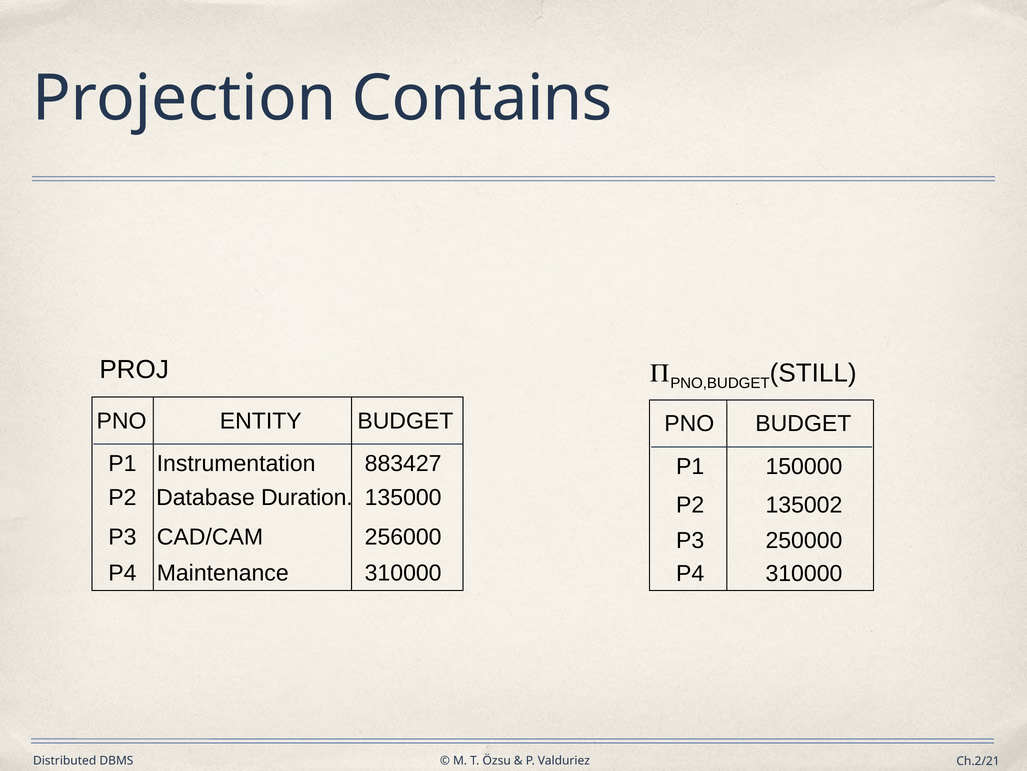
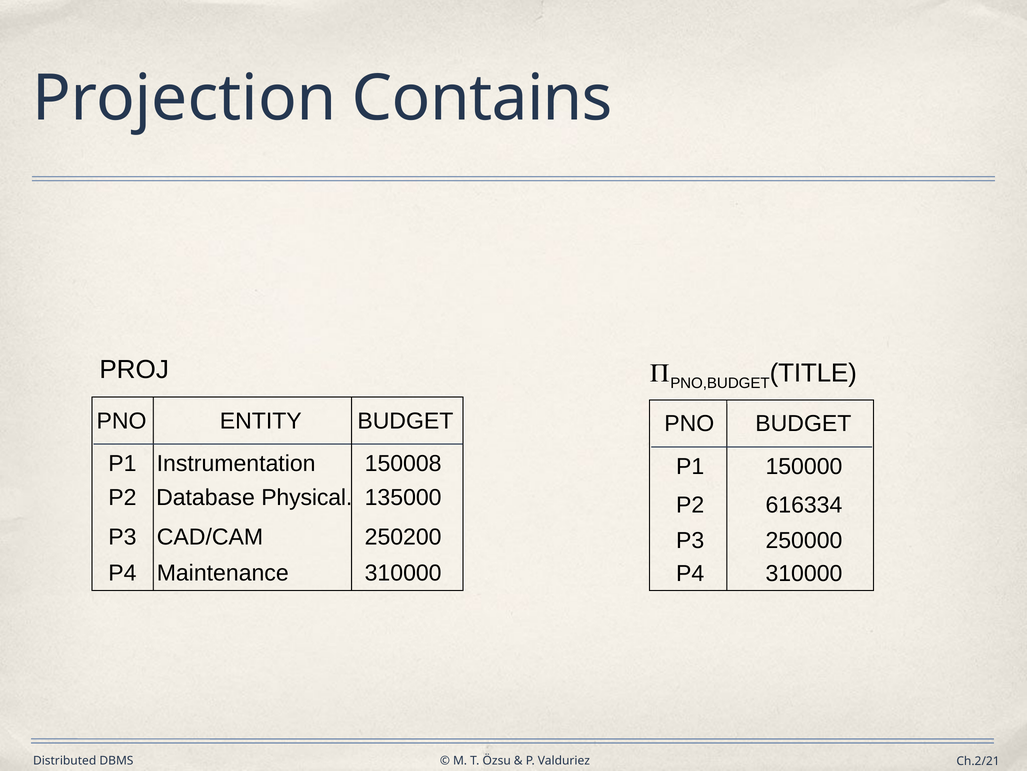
STILL: STILL -> TITLE
883427: 883427 -> 150008
Duration: Duration -> Physical
135002: 135002 -> 616334
256000: 256000 -> 250200
